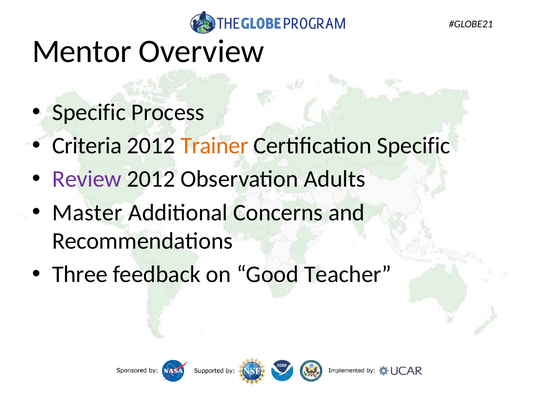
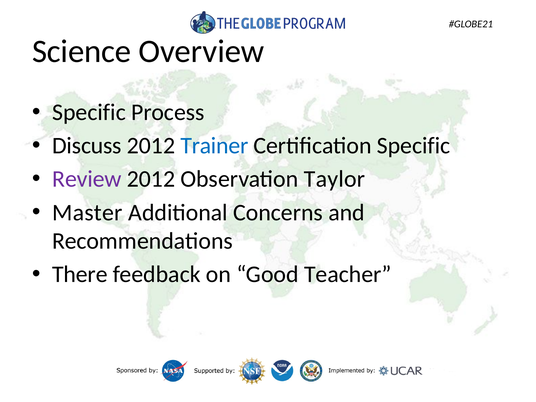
Mentor: Mentor -> Science
Criteria: Criteria -> Discuss
Trainer colour: orange -> blue
Adults: Adults -> Taylor
Three: Three -> There
